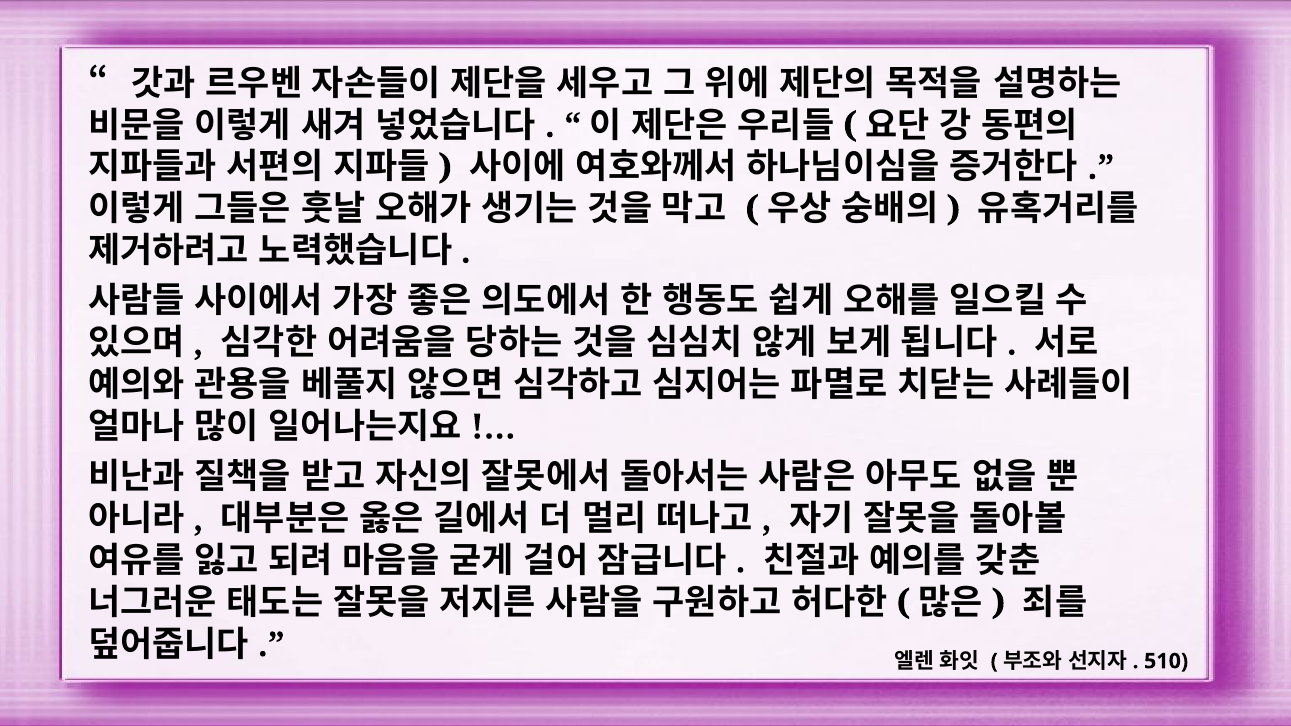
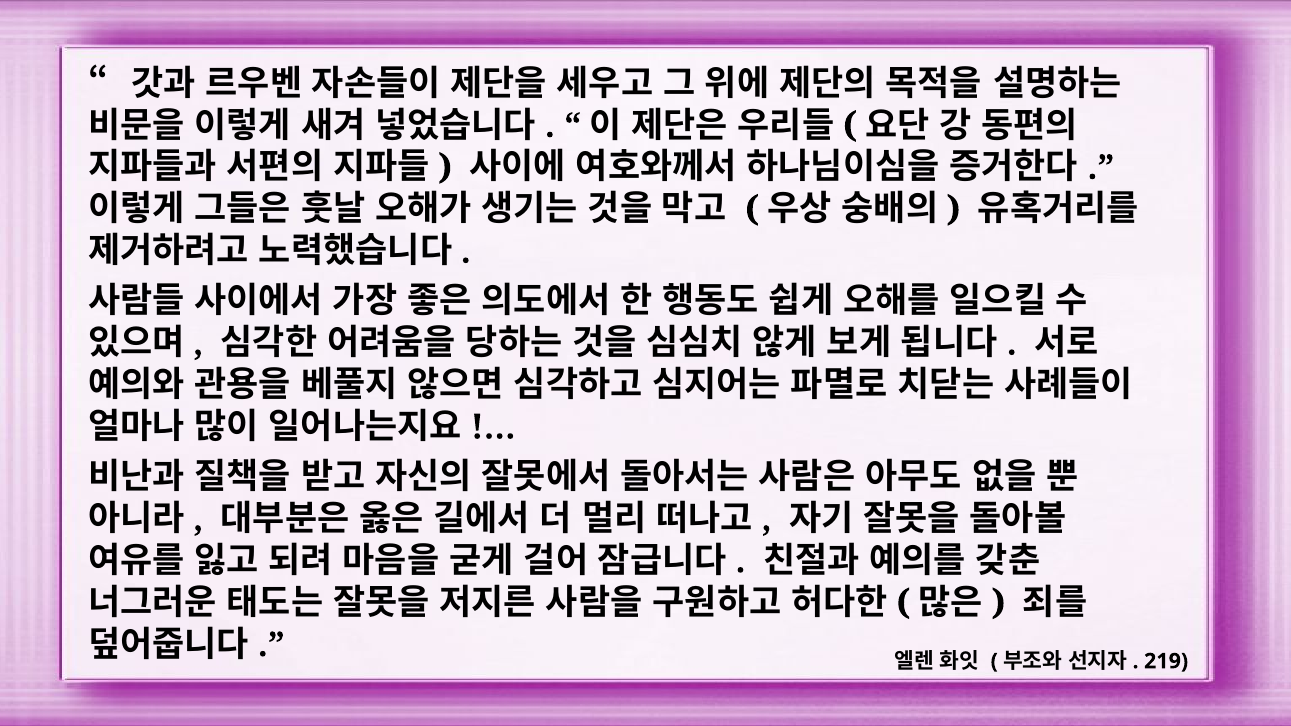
510: 510 -> 219
